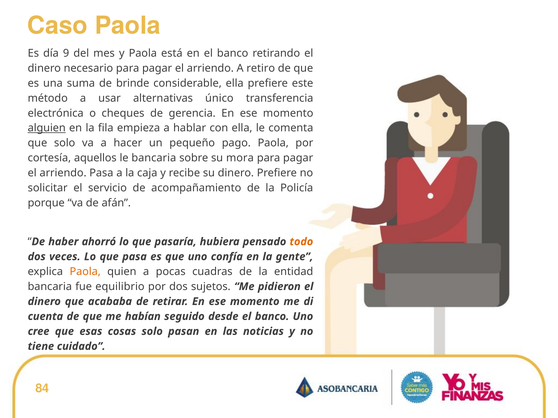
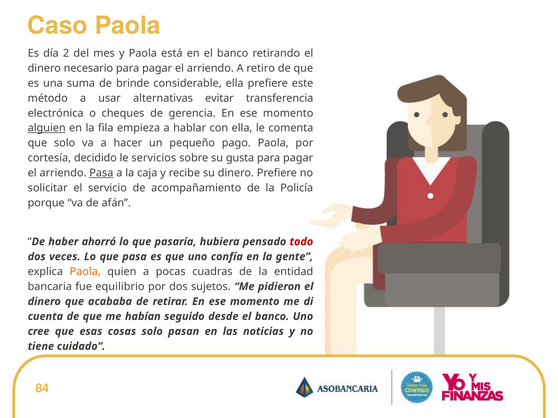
9: 9 -> 2
único: único -> evitar
aquellos: aquellos -> decidido
le bancaria: bancaria -> servicios
mora: mora -> gusta
Pasa at (101, 173) underline: none -> present
todo colour: orange -> red
